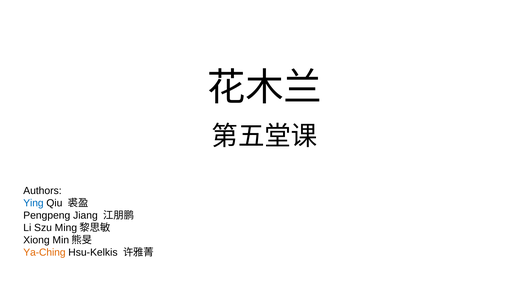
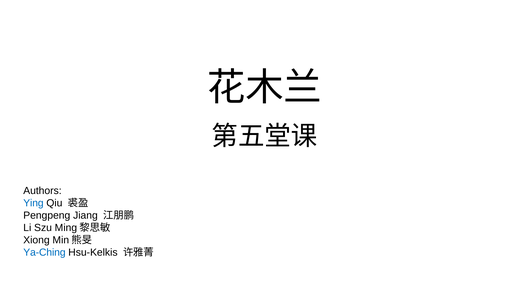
Ya-Ching colour: orange -> blue
